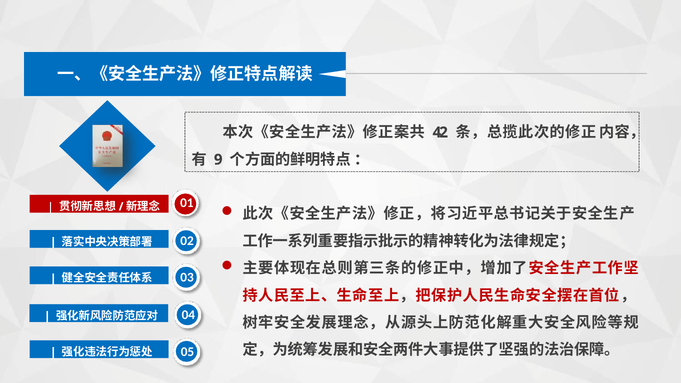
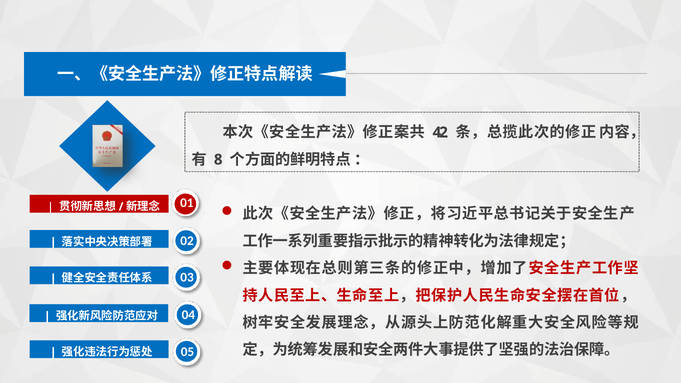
9: 9 -> 8
